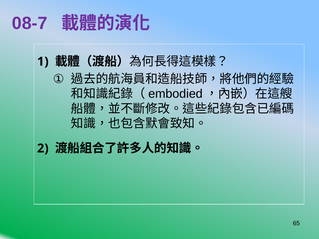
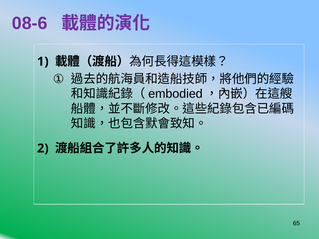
08-7: 08-7 -> 08-6
